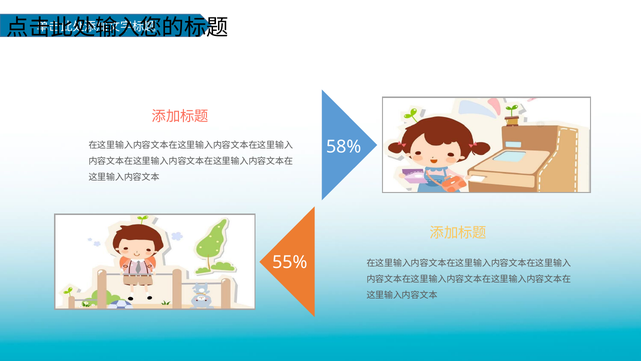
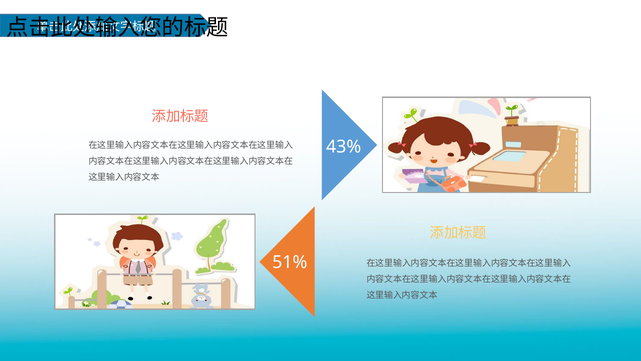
58%: 58% -> 43%
55%: 55% -> 51%
